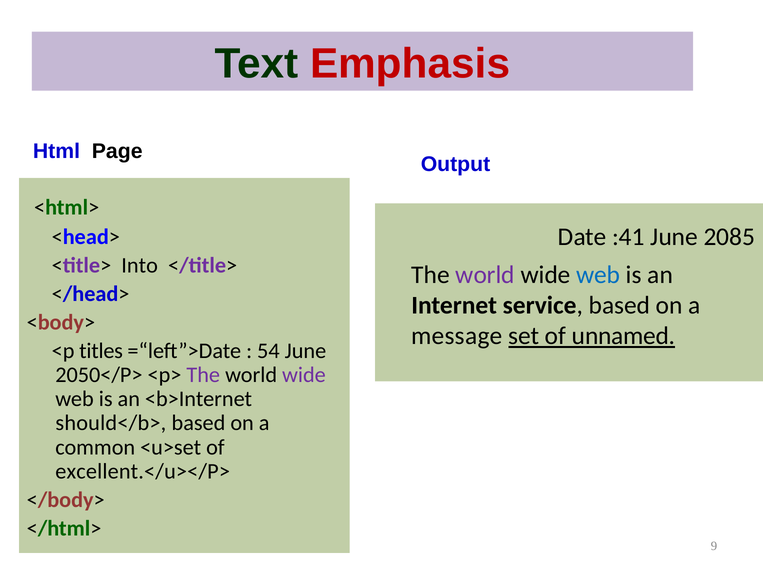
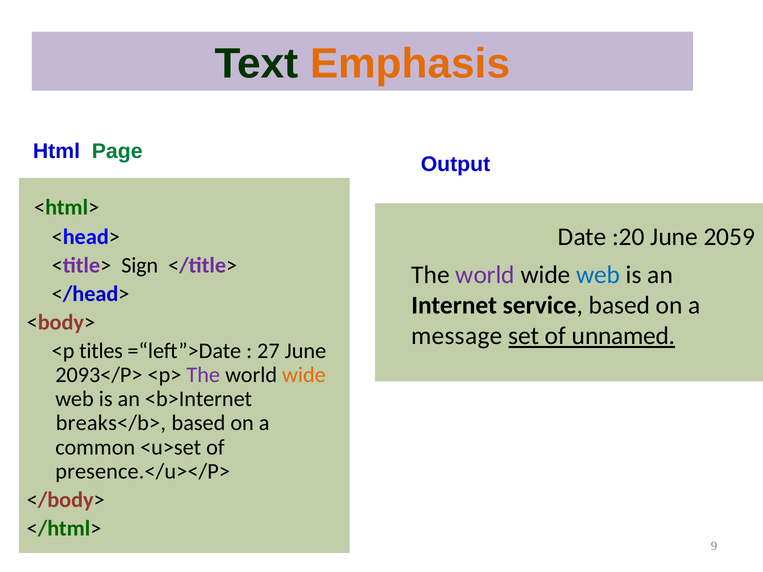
Emphasis colour: red -> orange
Page colour: black -> green
:41: :41 -> :20
2085: 2085 -> 2059
Into: Into -> Sign
54: 54 -> 27
2050</P>: 2050</P> -> 2093</P>
wide at (304, 375) colour: purple -> orange
should</b>: should</b> -> breaks</b>
excellent.</u></P>: excellent.</u></P> -> presence.</u></P>
